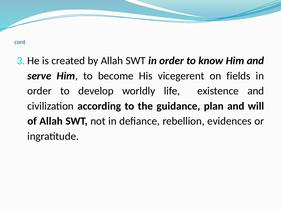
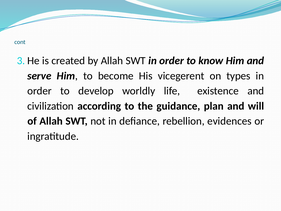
fields: fields -> types
